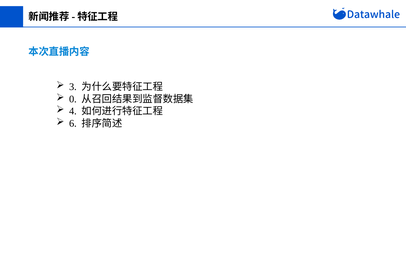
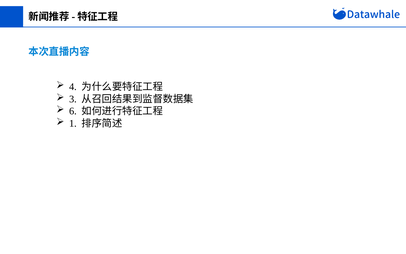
3: 3 -> 4
0: 0 -> 3
4: 4 -> 6
6: 6 -> 1
